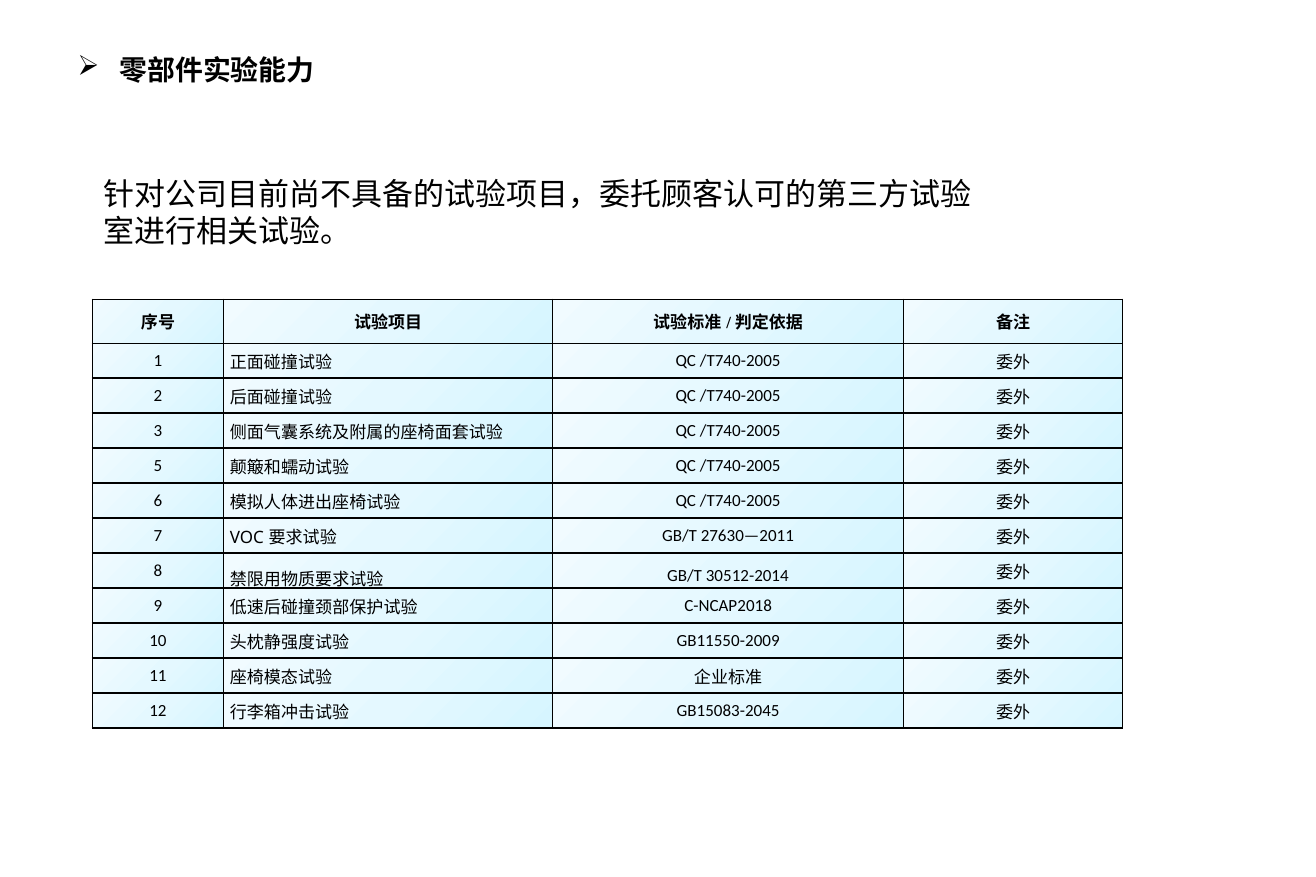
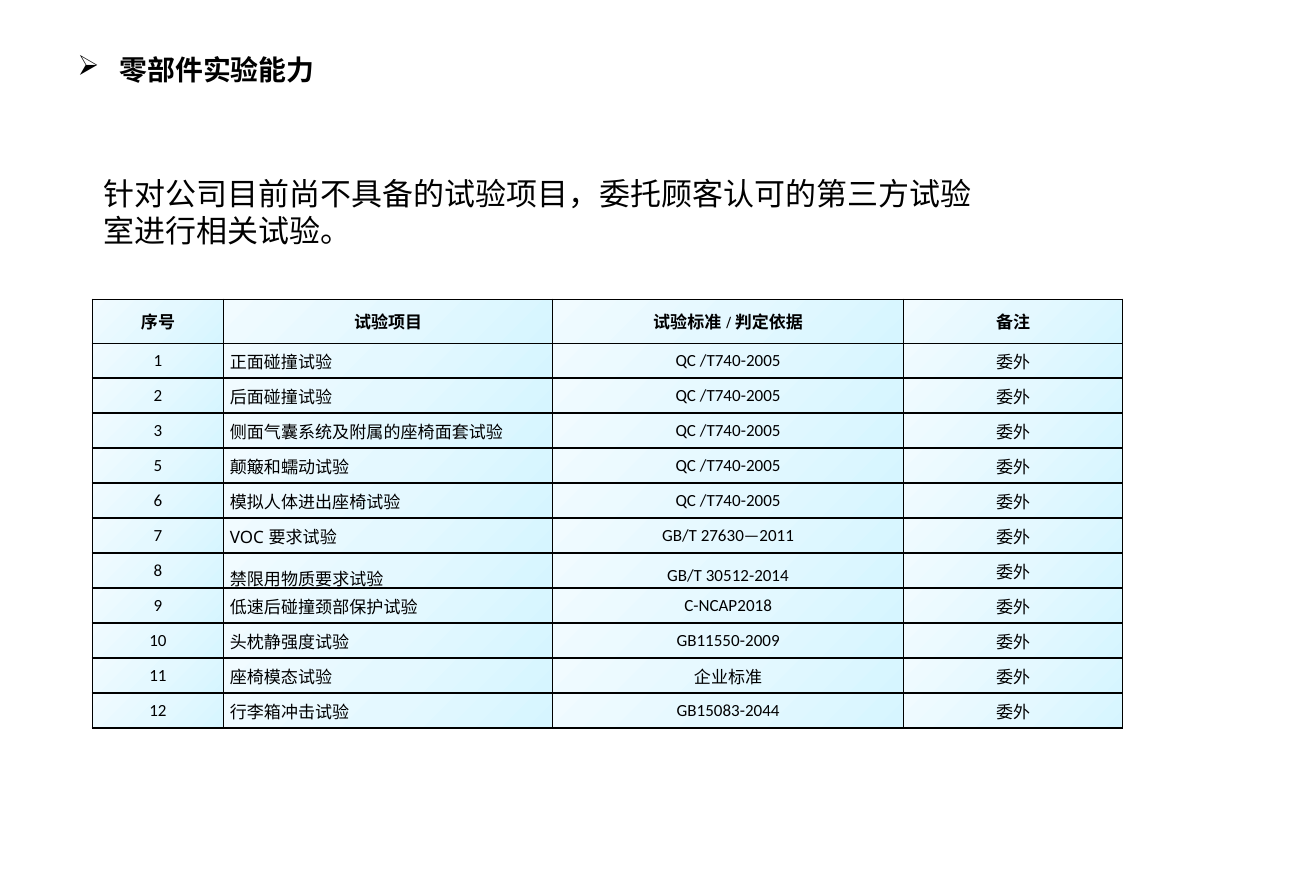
GB15083-2045: GB15083-2045 -> GB15083-2044
